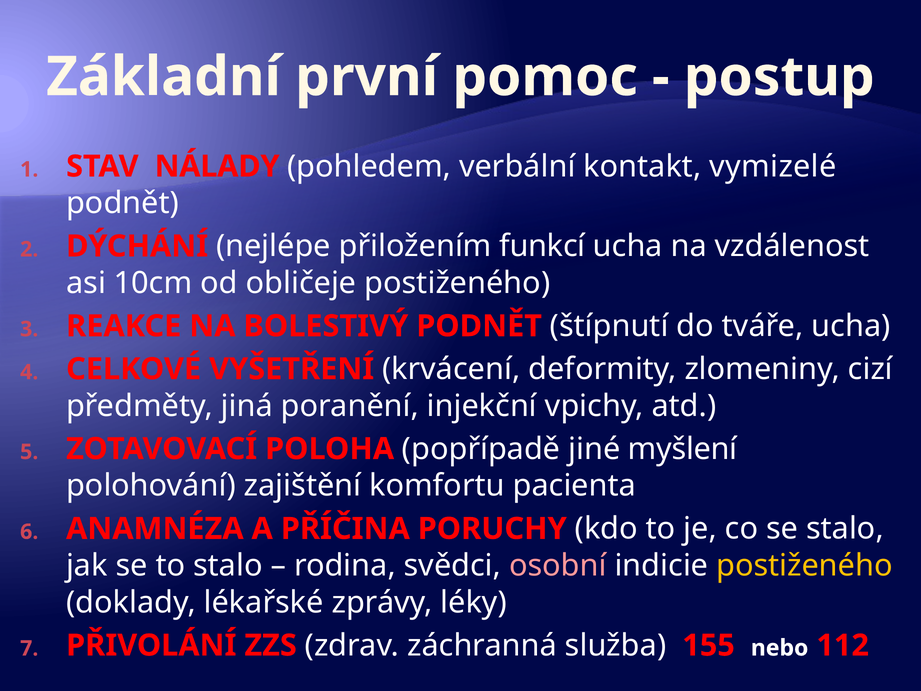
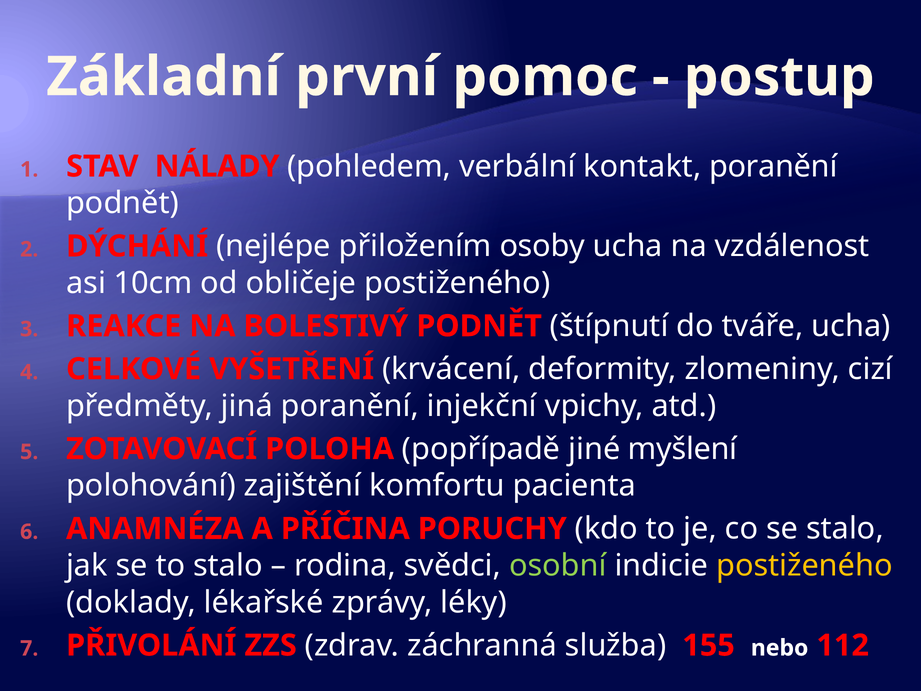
kontakt vymizelé: vymizelé -> poranění
funkcí: funkcí -> osoby
osobní colour: pink -> light green
